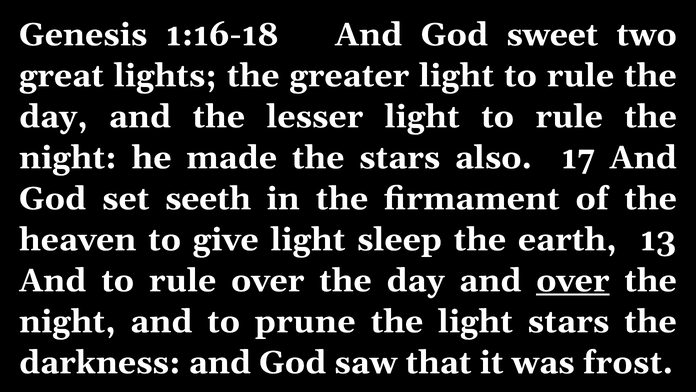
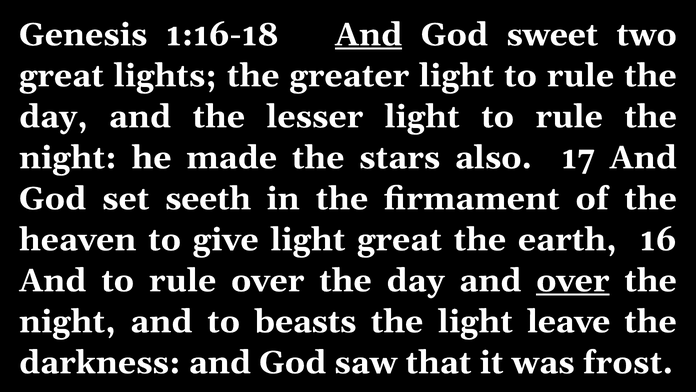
And at (369, 35) underline: none -> present
light sleep: sleep -> great
13: 13 -> 16
prune: prune -> beasts
light stars: stars -> leave
